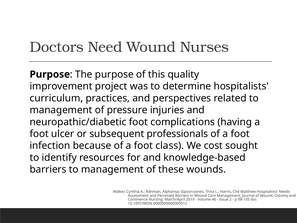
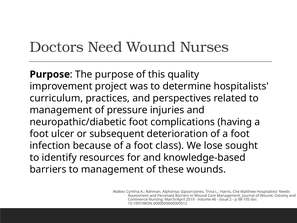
professionals: professionals -> deterioration
cost: cost -> lose
